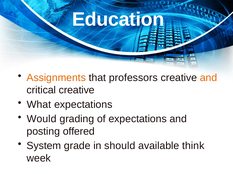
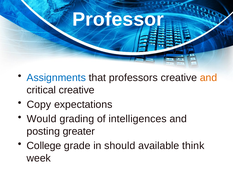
Education: Education -> Professor
Assignments colour: orange -> blue
What: What -> Copy
of expectations: expectations -> intelligences
offered: offered -> greater
System: System -> College
